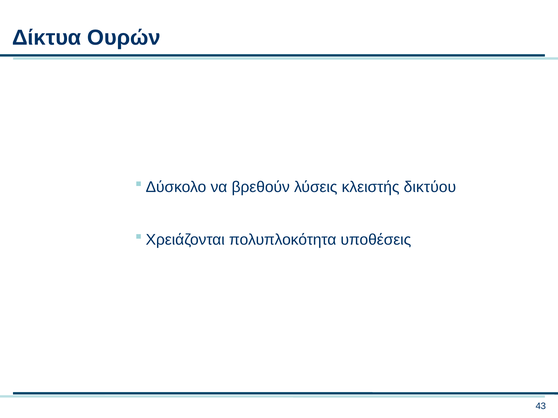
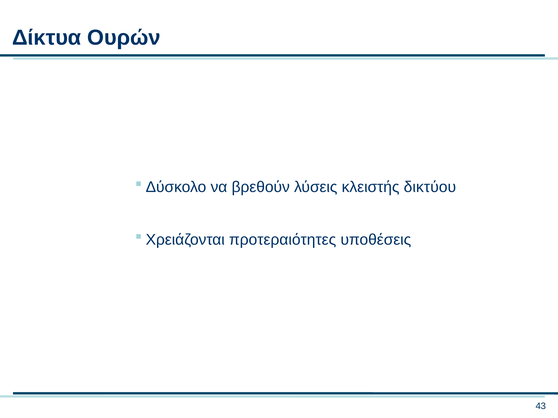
πολυπλοκότητα: πολυπλοκότητα -> προτεραιότητες
